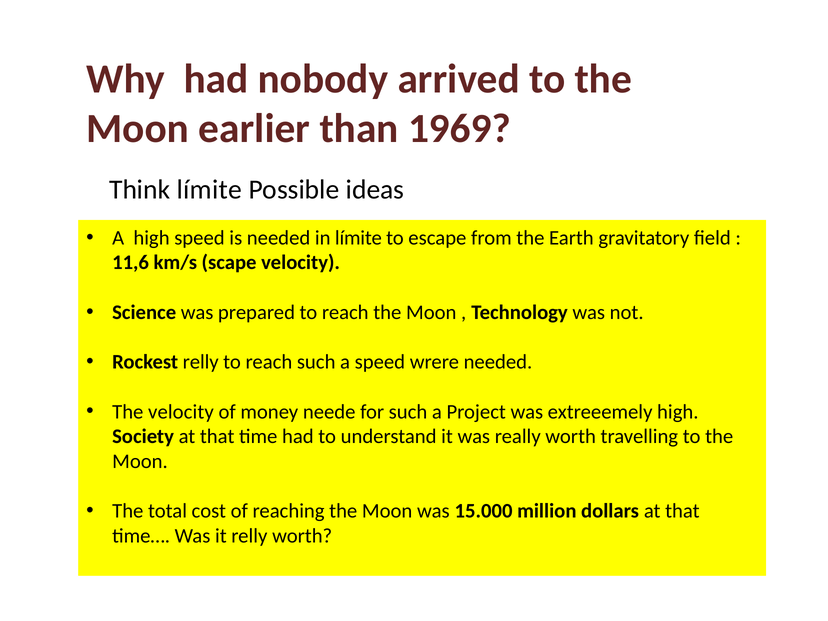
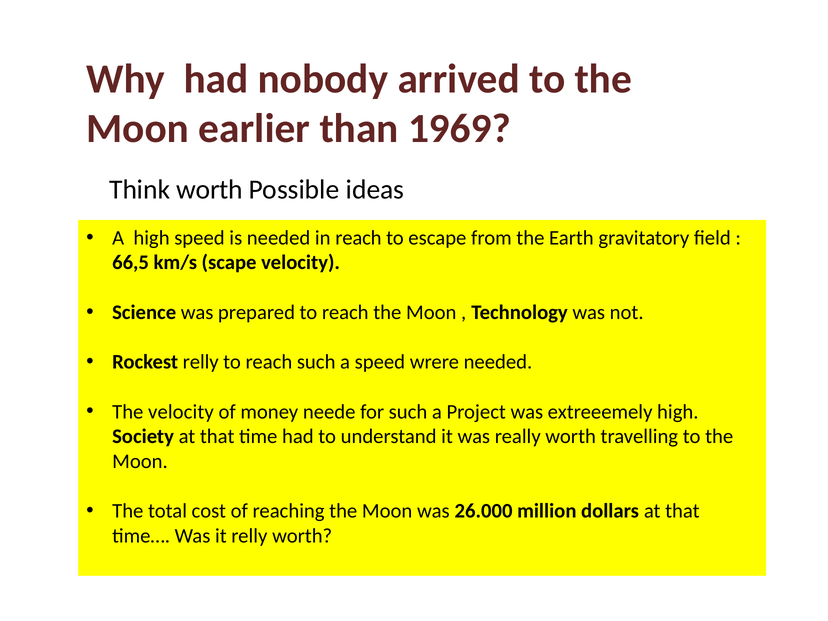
Think límite: límite -> worth
in límite: límite -> reach
11,6: 11,6 -> 66,5
15.000: 15.000 -> 26.000
